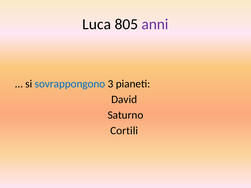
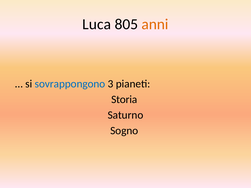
anni colour: purple -> orange
David: David -> Storia
Cortili: Cortili -> Sogno
